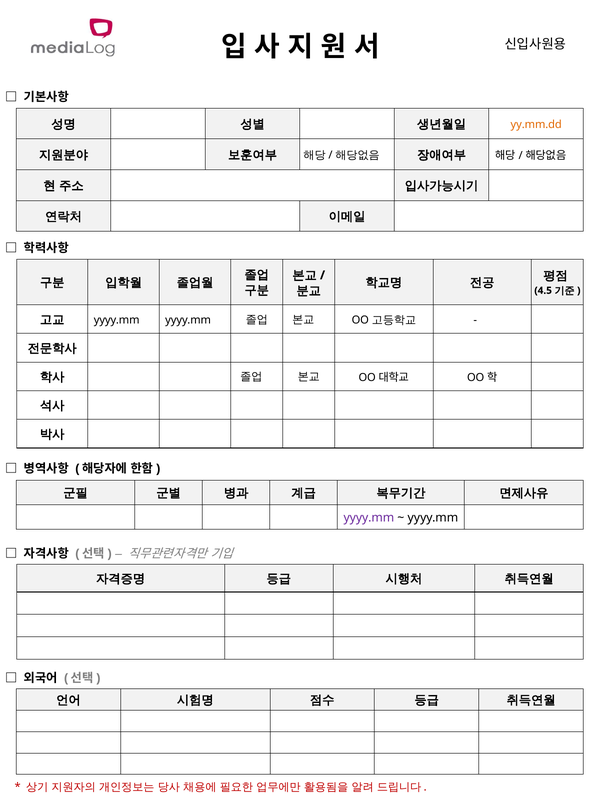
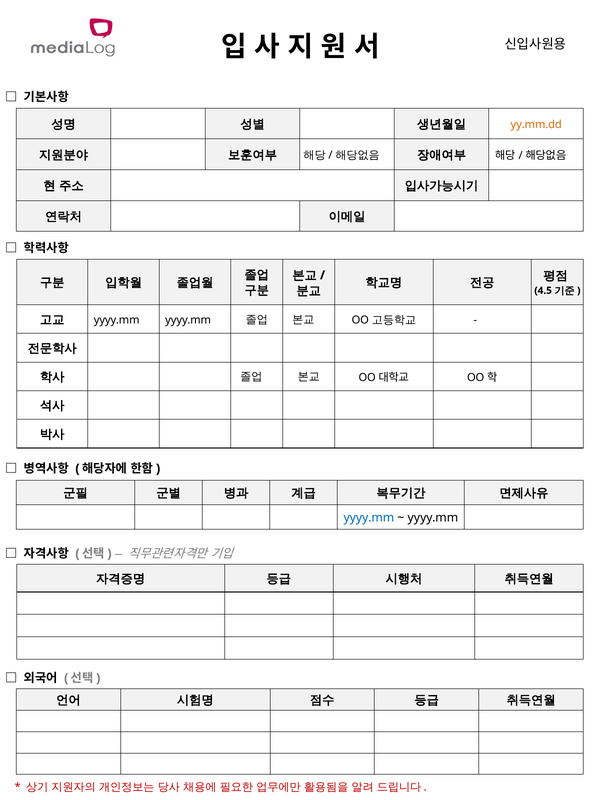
yyyy.mm at (369, 518) colour: purple -> blue
